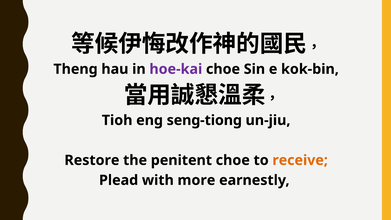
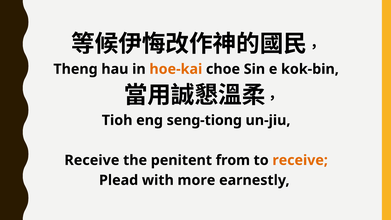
hoe-kai colour: purple -> orange
Restore at (92, 160): Restore -> Receive
penitent choe: choe -> from
